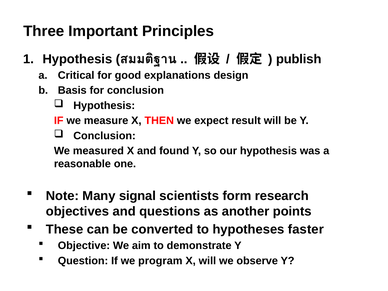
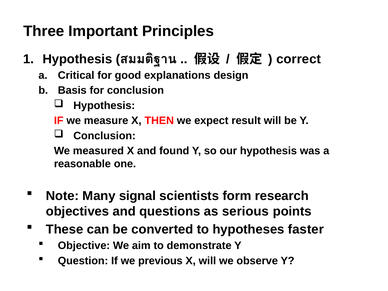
publish: publish -> correct
another: another -> serious
program: program -> previous
